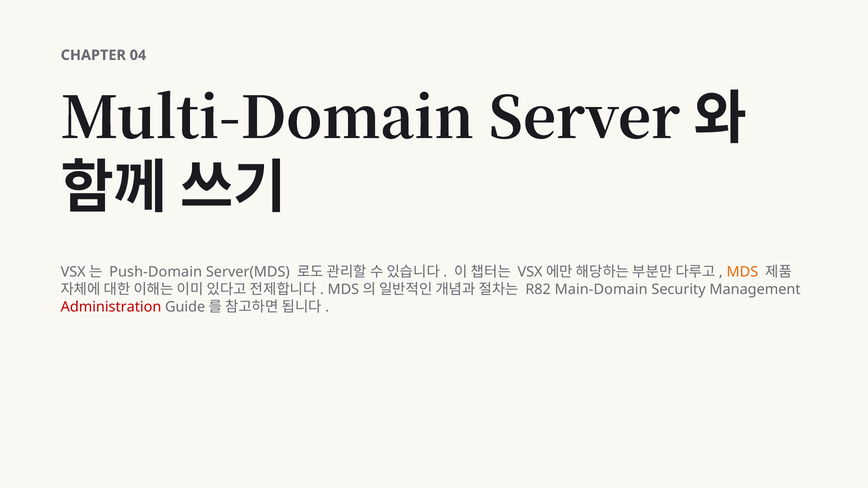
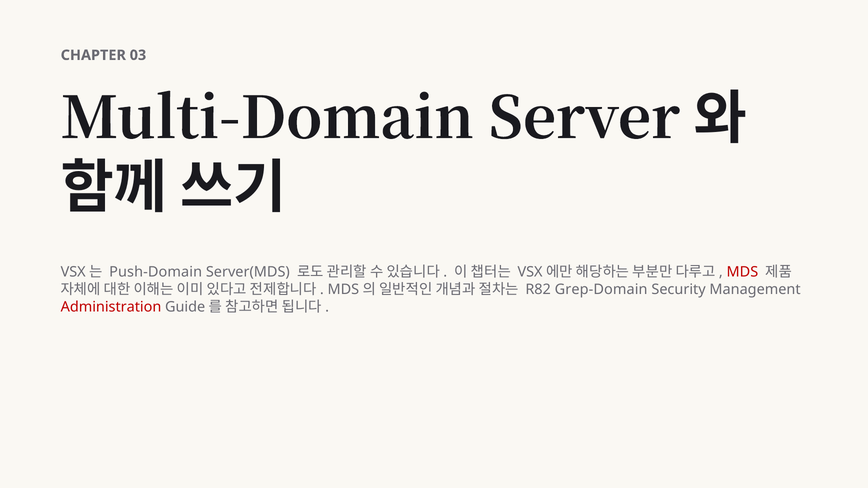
04: 04 -> 03
MDS at (742, 272) colour: orange -> red
Main-Domain: Main-Domain -> Grep-Domain
